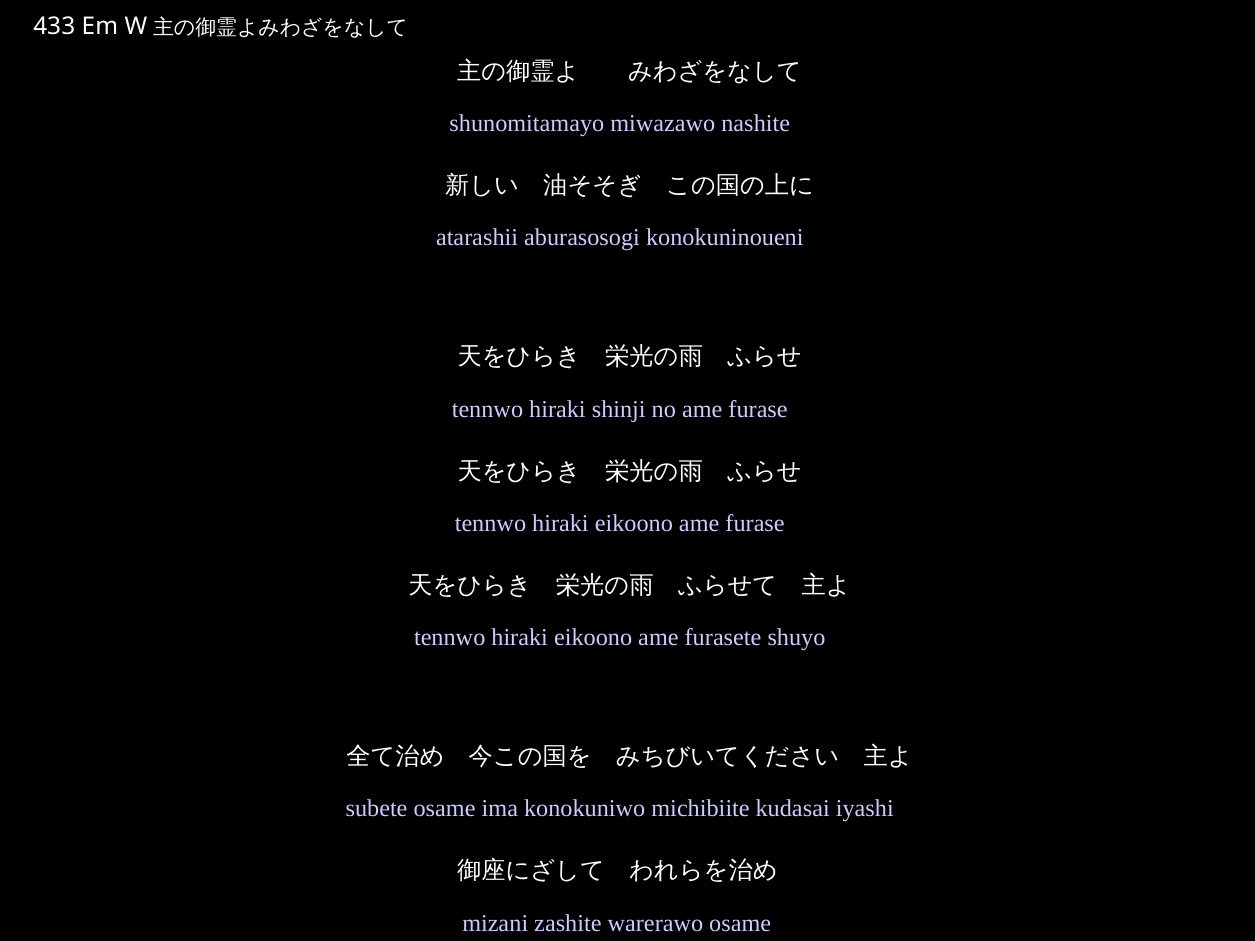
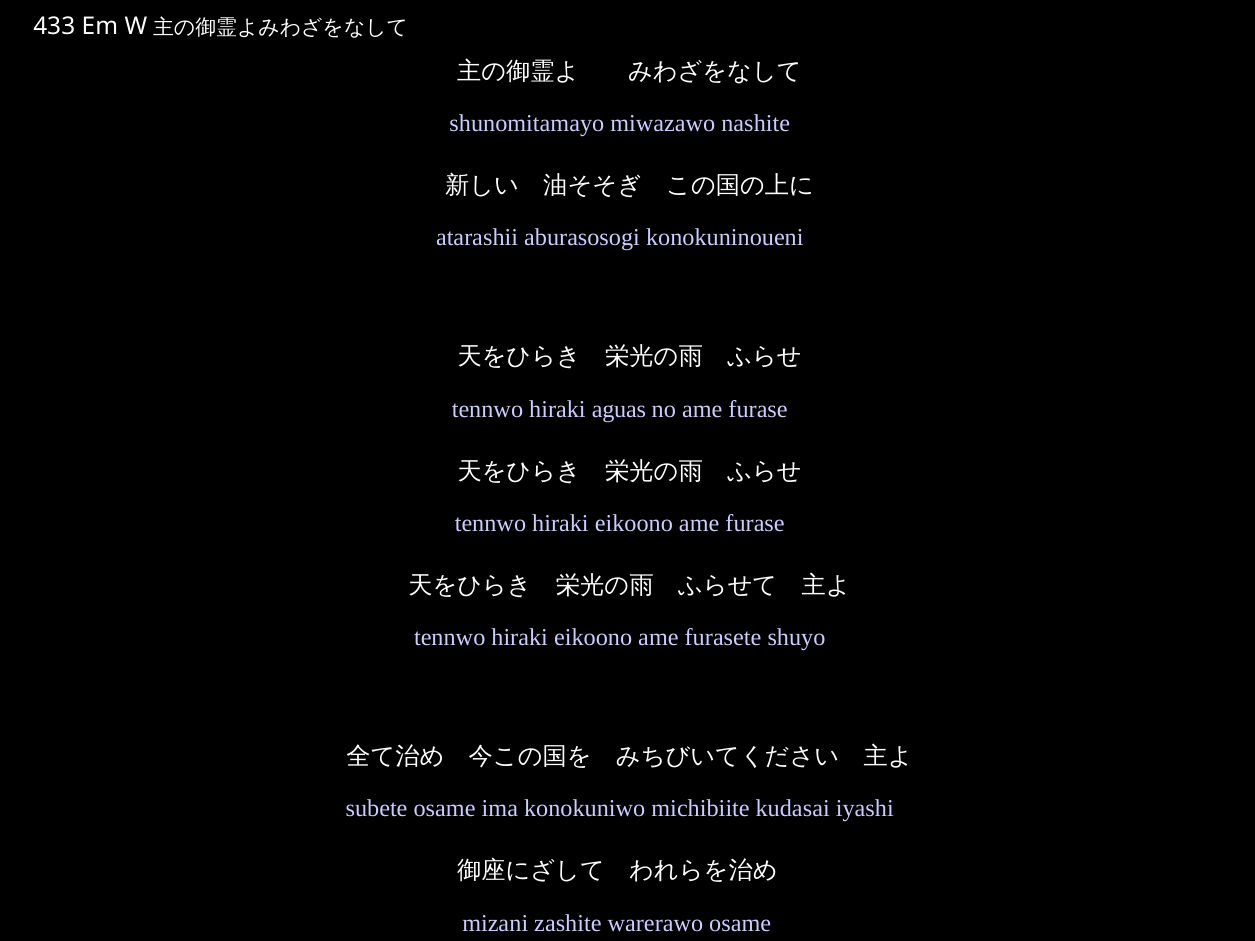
shinji: shinji -> aguas
